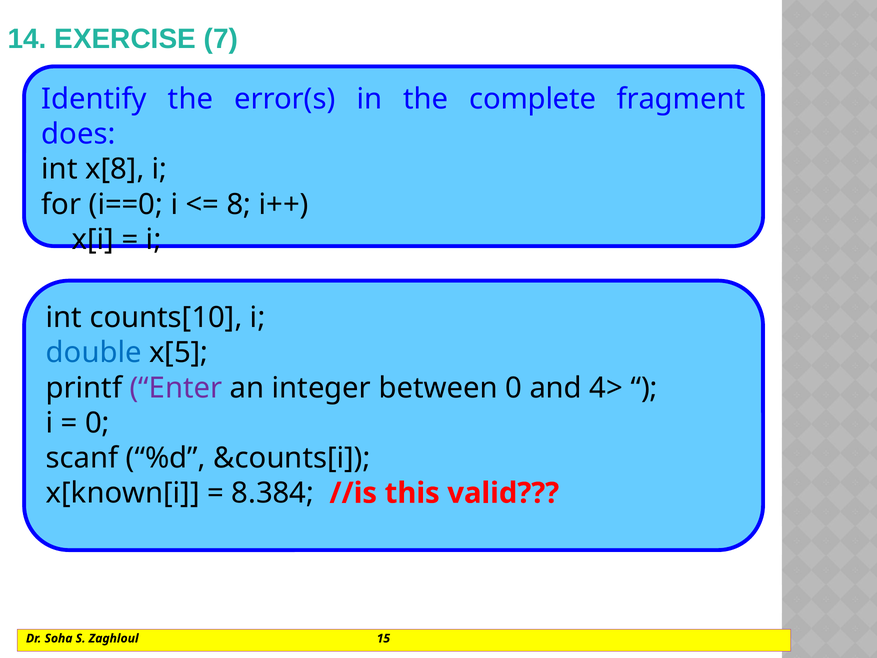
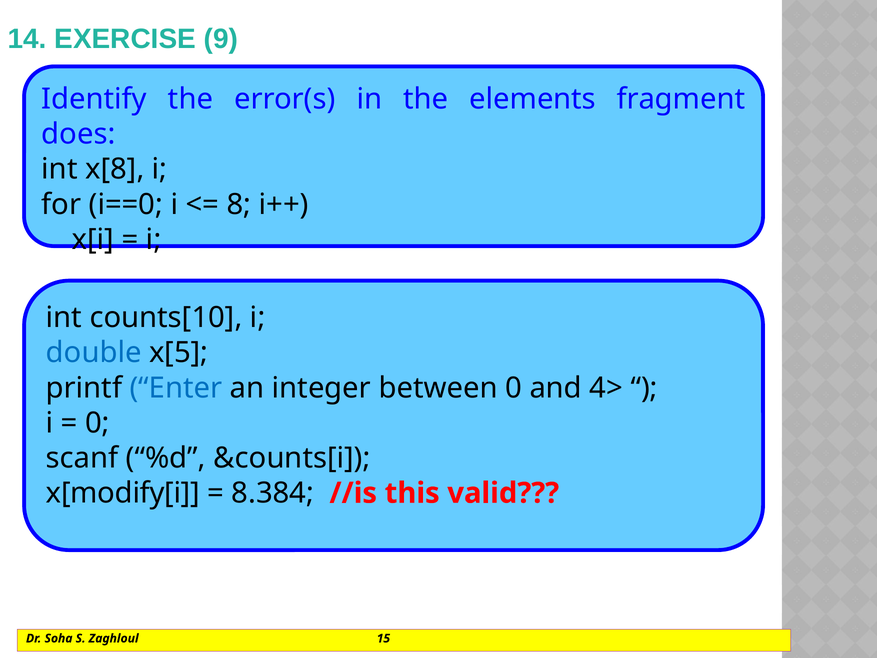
7: 7 -> 9
complete: complete -> elements
Enter colour: purple -> blue
x[known[i: x[known[i -> x[modify[i
